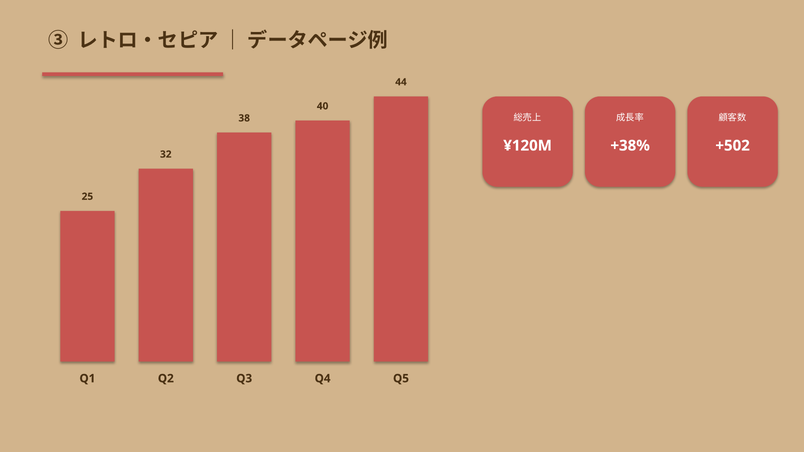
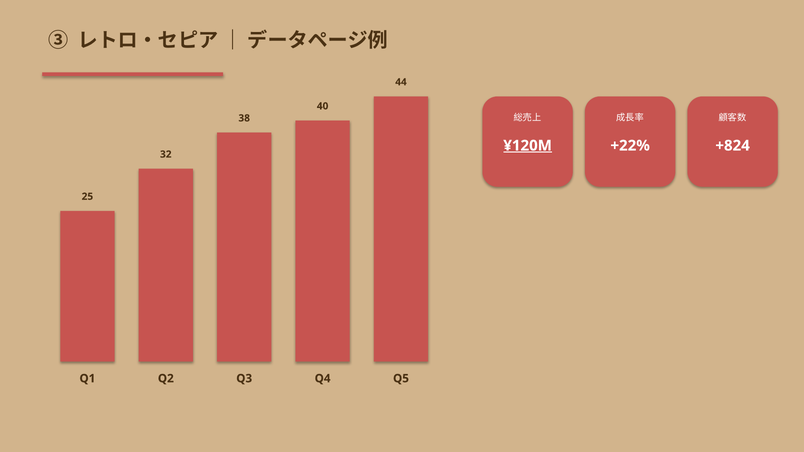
¥120M underline: none -> present
+38%: +38% -> +22%
+502: +502 -> +824
